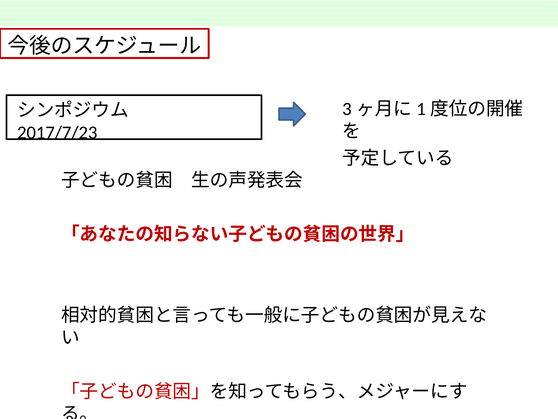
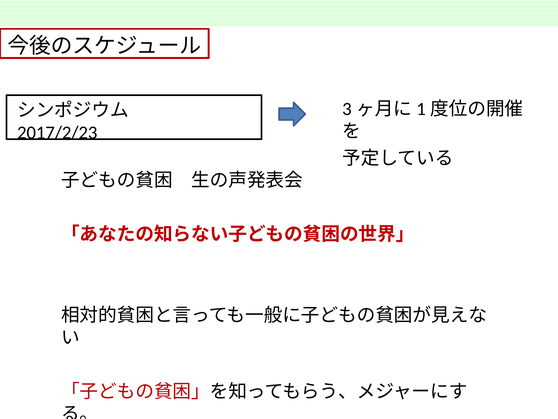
2017/7/23: 2017/7/23 -> 2017/2/23
